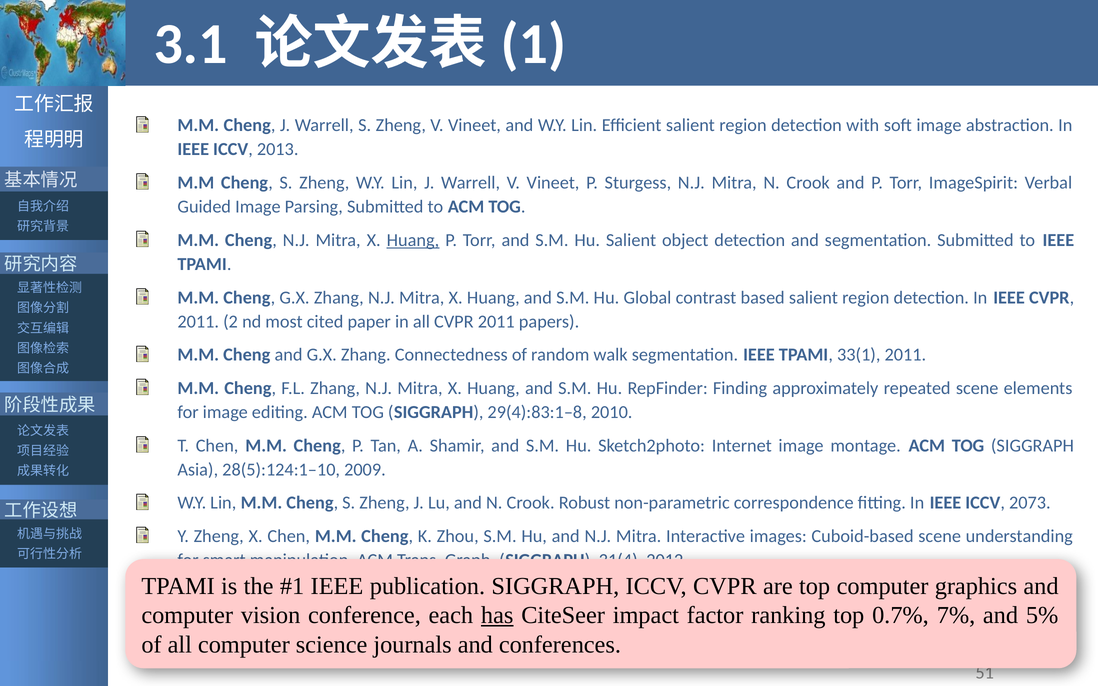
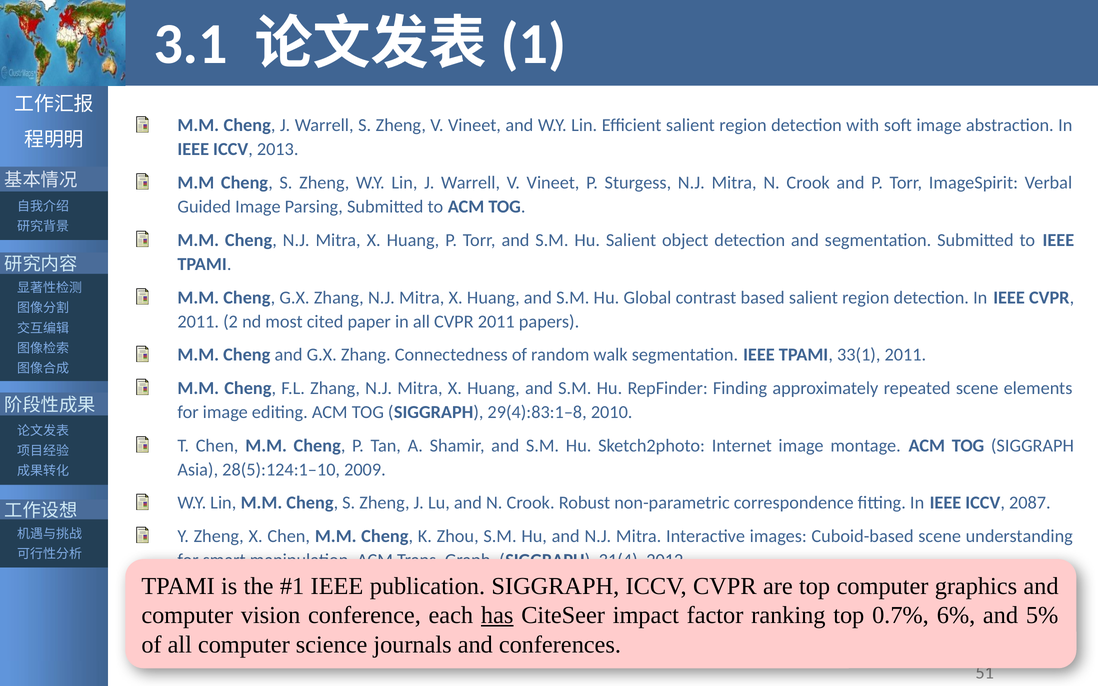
Huang at (413, 240) underline: present -> none
2073: 2073 -> 2087
7%: 7% -> 6%
